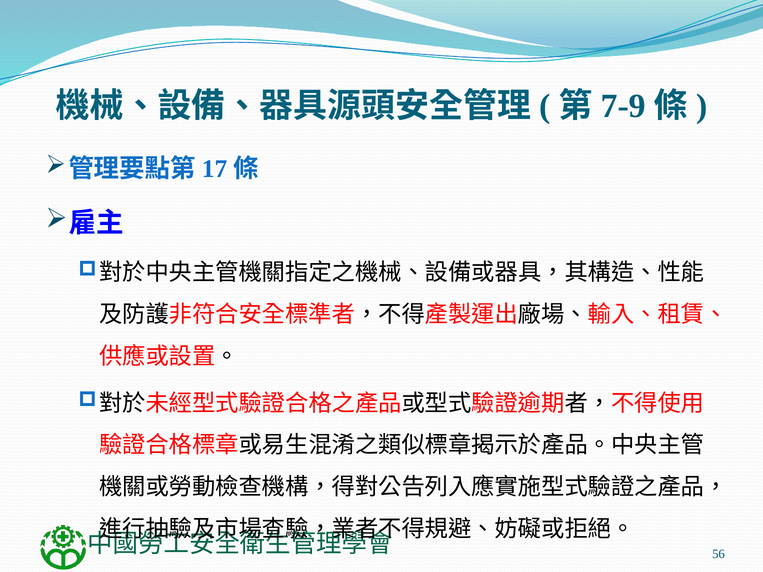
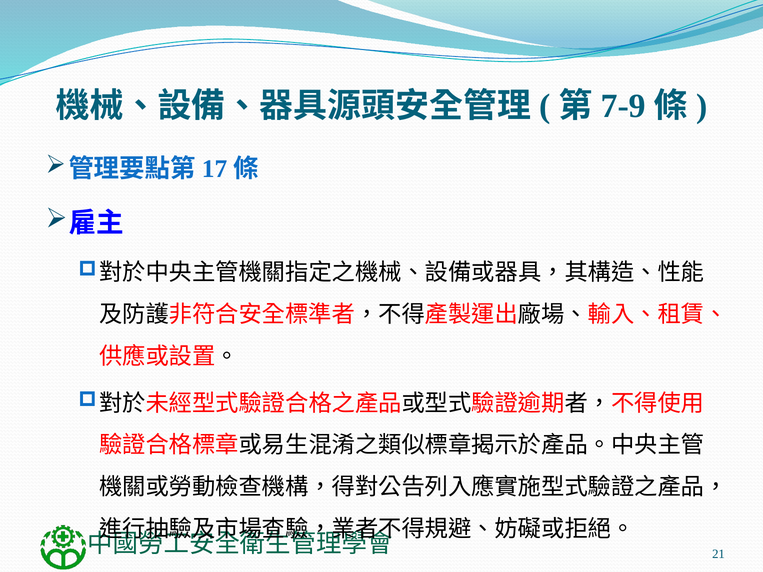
56: 56 -> 21
